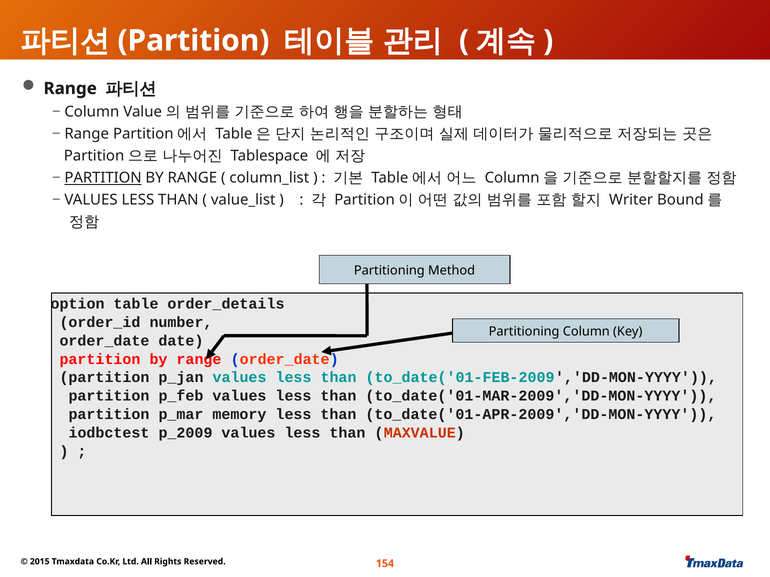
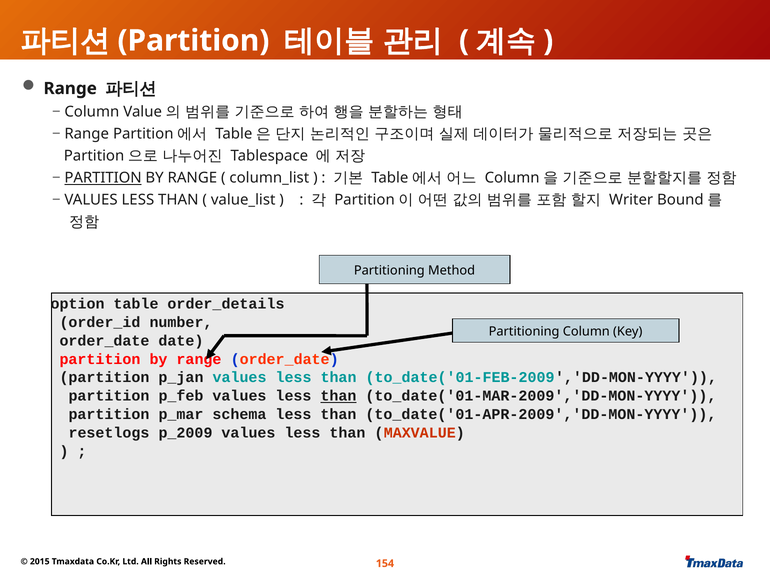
than at (338, 396) underline: none -> present
memory: memory -> schema
iodbctest: iodbctest -> resetlogs
